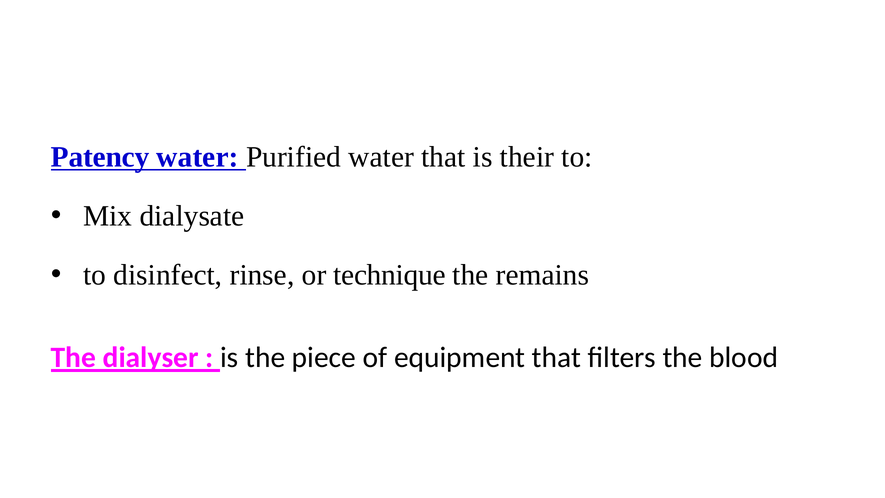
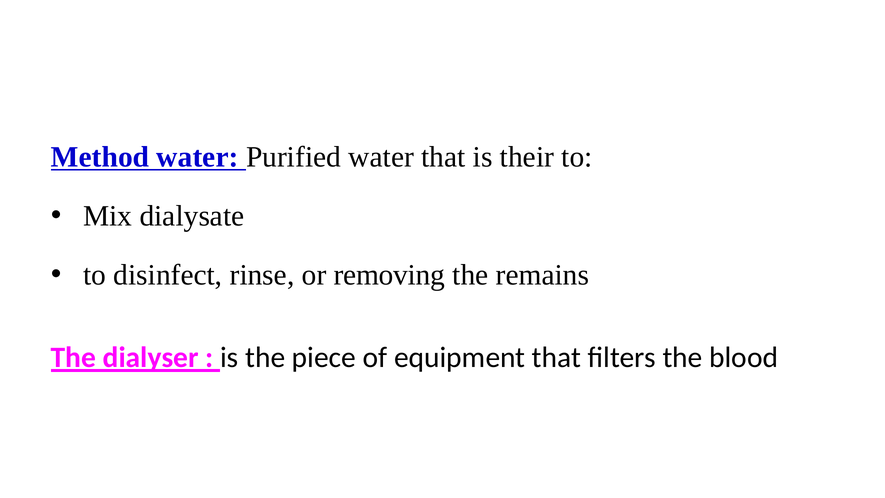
Patency: Patency -> Method
technique: technique -> removing
